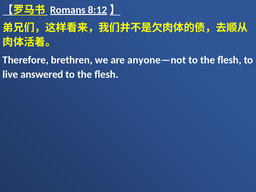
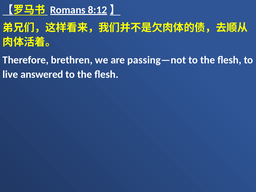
anyone—not: anyone—not -> passing—not
